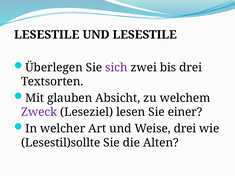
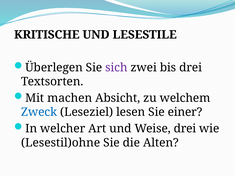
LESESTILE at (47, 35): LESESTILE -> KRITISCHE
glauben: glauben -> machen
Zweck colour: purple -> blue
Lesestil)sollte: Lesestil)sollte -> Lesestil)ohne
